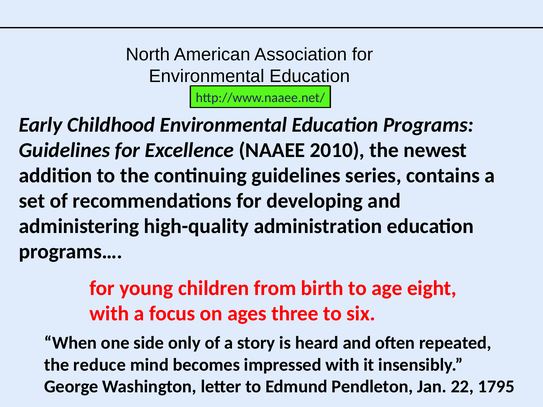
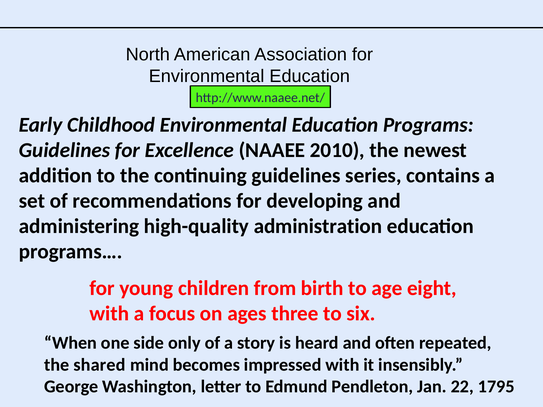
reduce: reduce -> shared
